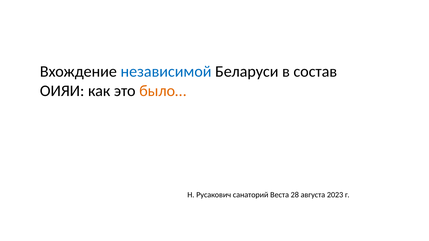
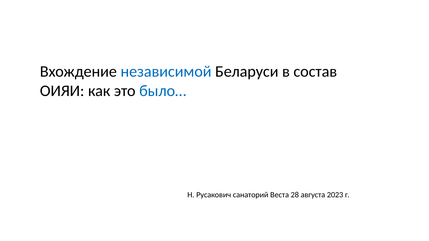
было… colour: orange -> blue
